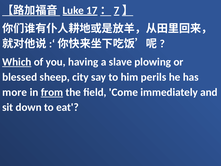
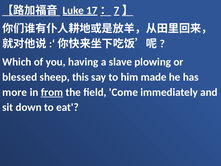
Which underline: present -> none
city: city -> this
perils: perils -> made
